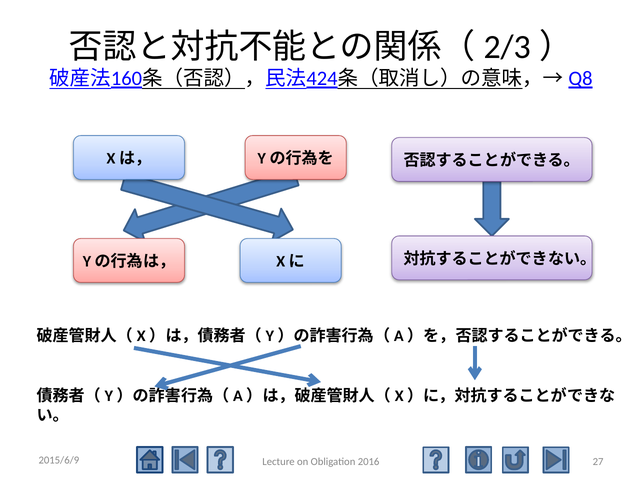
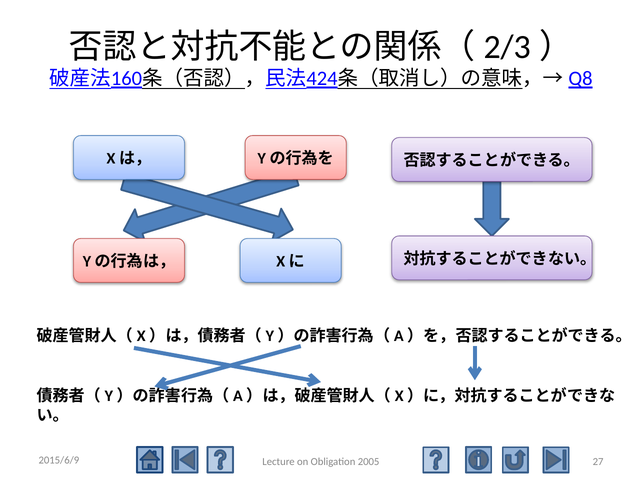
2016: 2016 -> 2005
